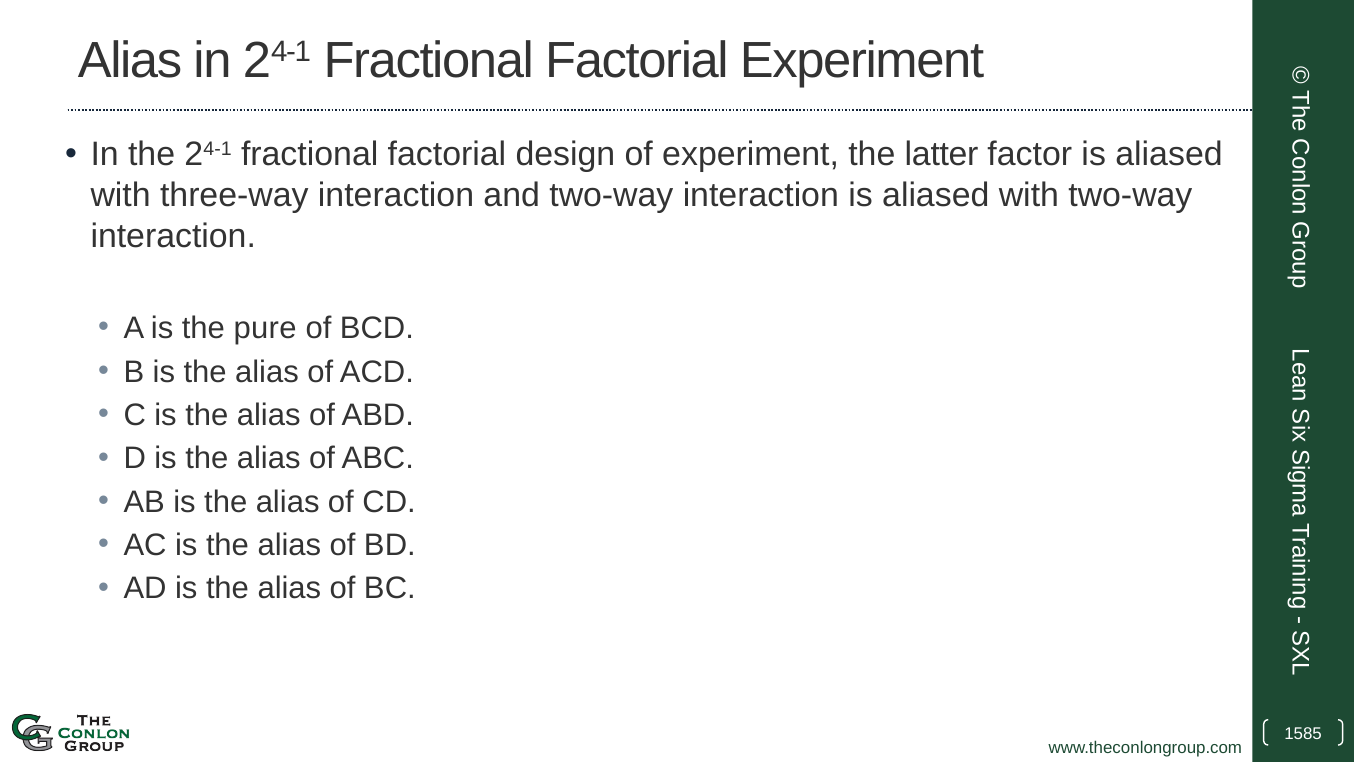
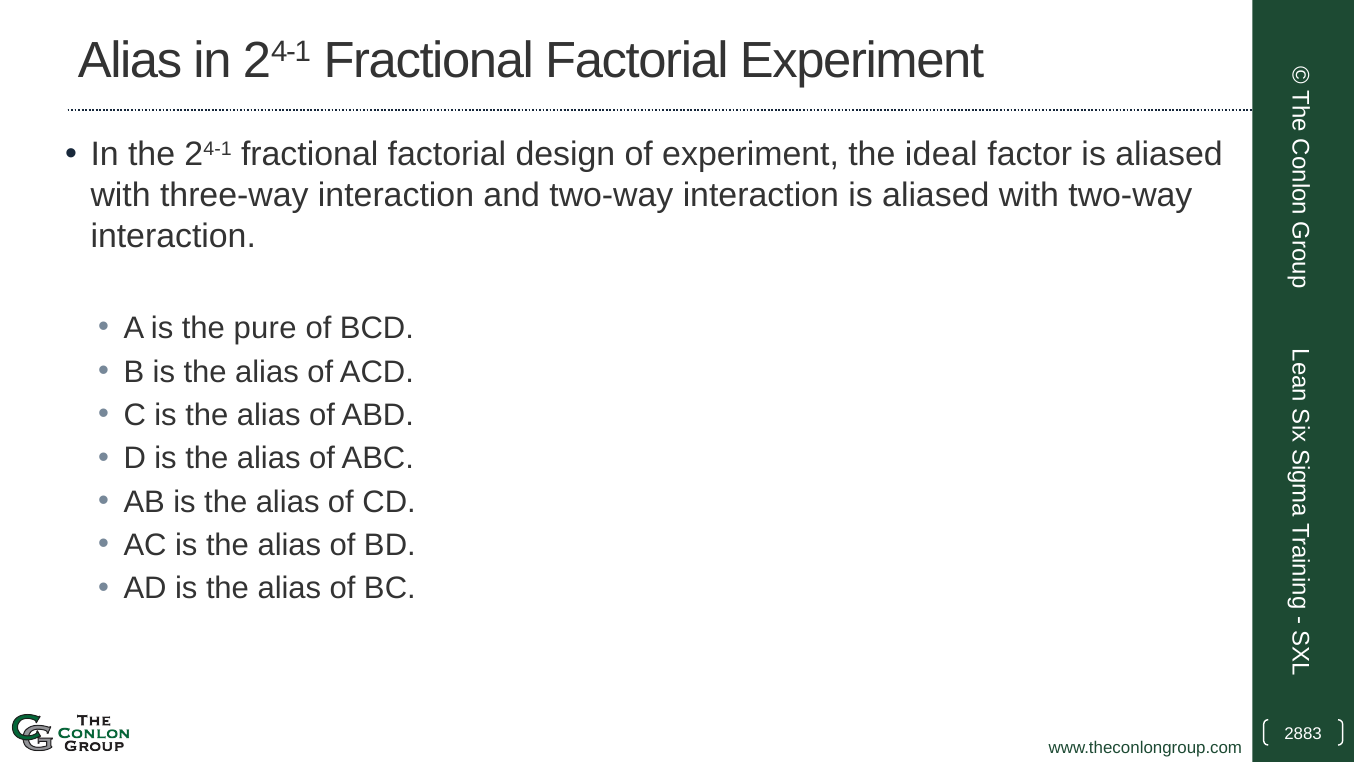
latter: latter -> ideal
1585: 1585 -> 2883
